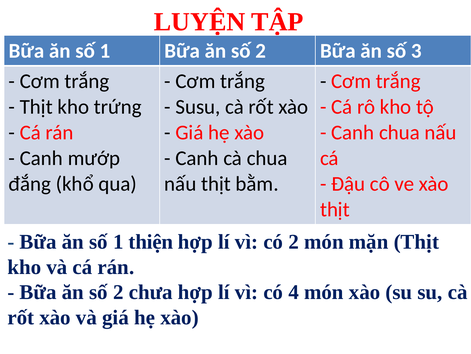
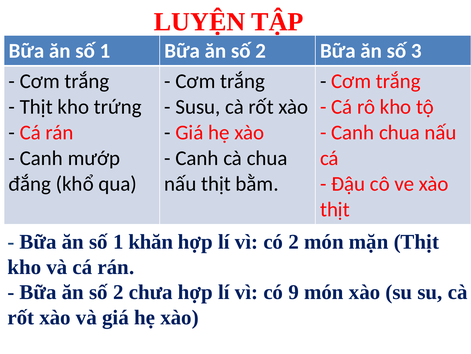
thiện: thiện -> khăn
4: 4 -> 9
